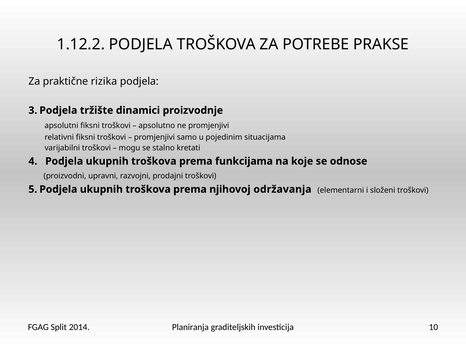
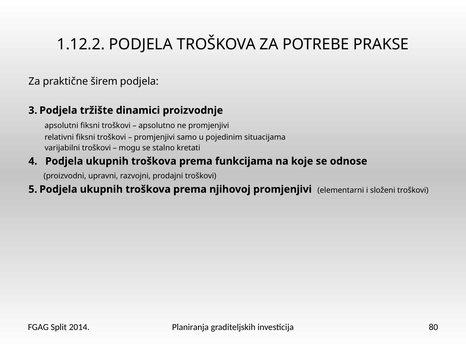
rizika: rizika -> širem
njihovoj održavanja: održavanja -> promjenjivi
10: 10 -> 80
